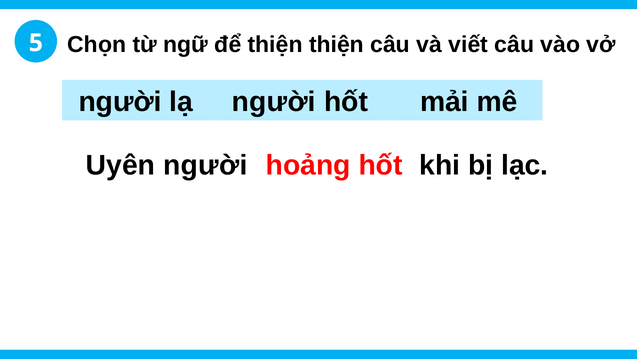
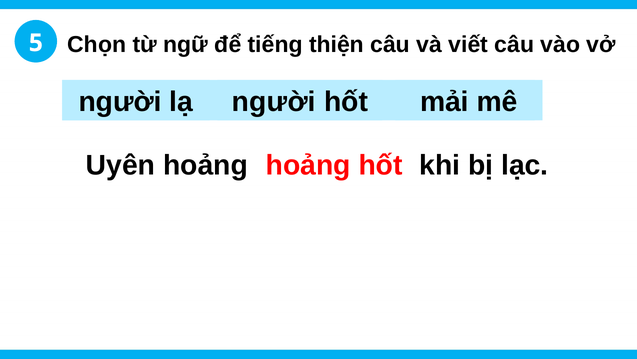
để thiện: thiện -> tiếng
Uyên người: người -> hoảng
